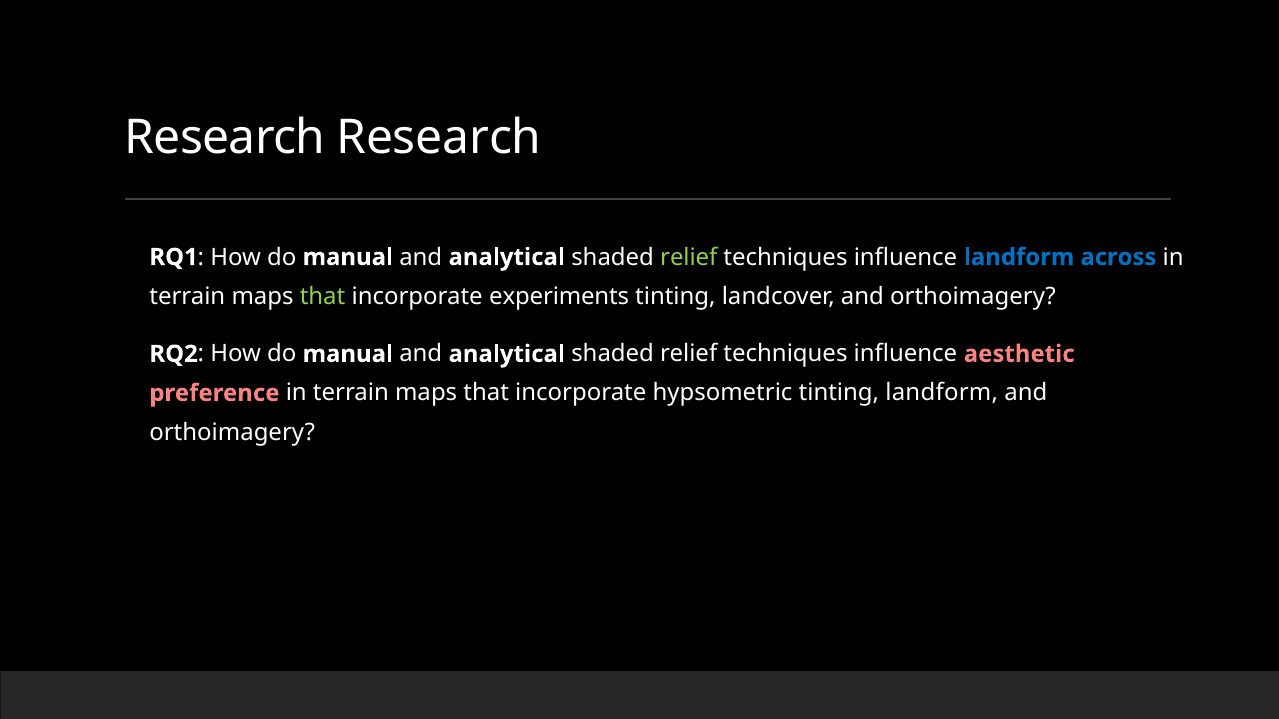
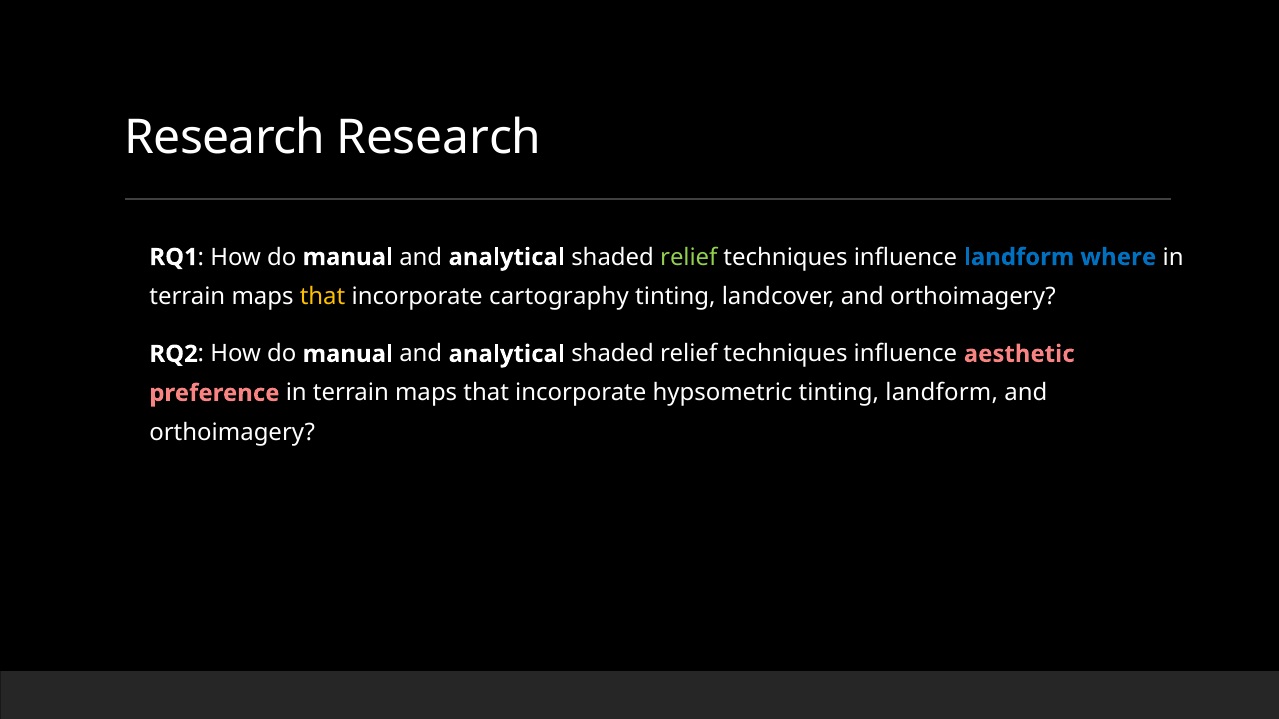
across: across -> where
that at (323, 296) colour: light green -> yellow
experiments: experiments -> cartography
